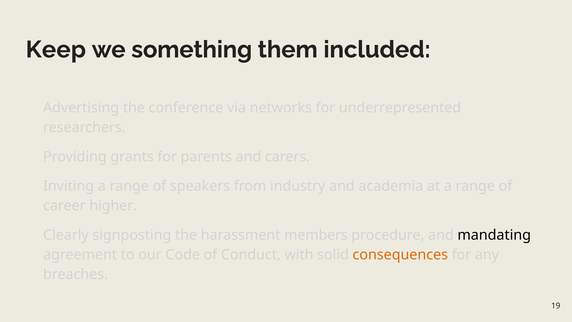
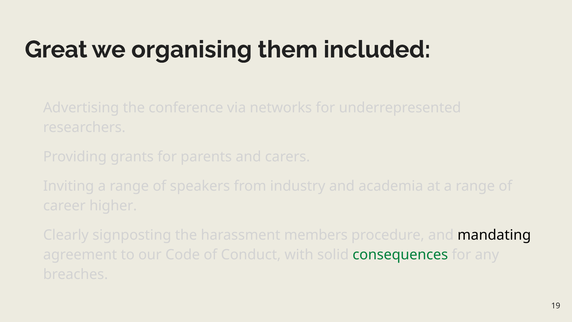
Keep: Keep -> Great
something: something -> organising
consequences colour: orange -> green
